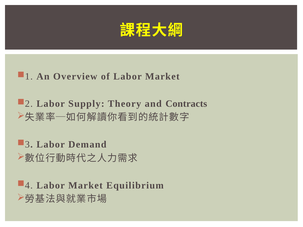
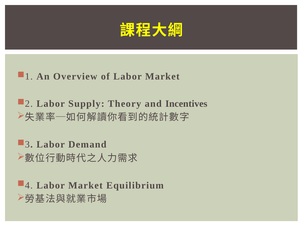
Contracts: Contracts -> Incentives
